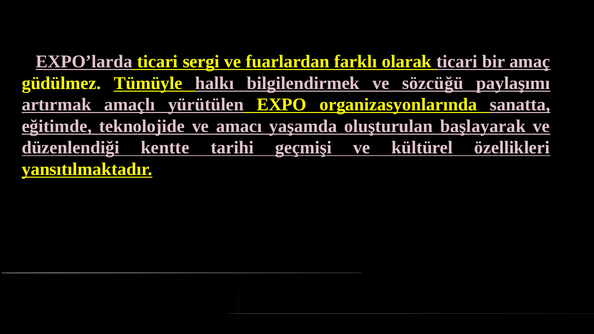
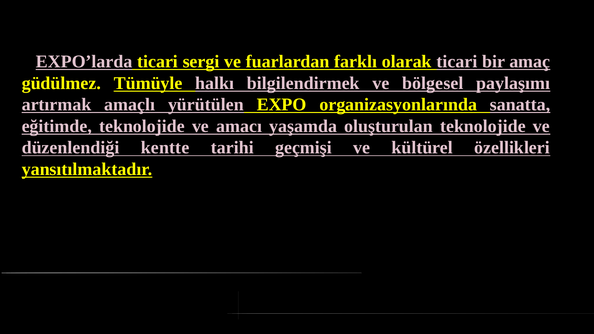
sözcüğü: sözcüğü -> bölgesel
oluşturulan başlayarak: başlayarak -> teknolojide
